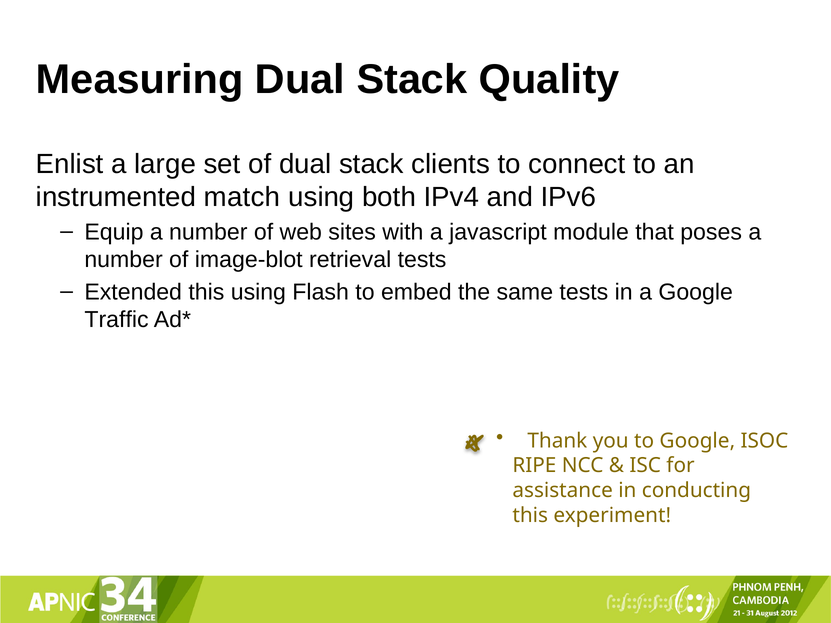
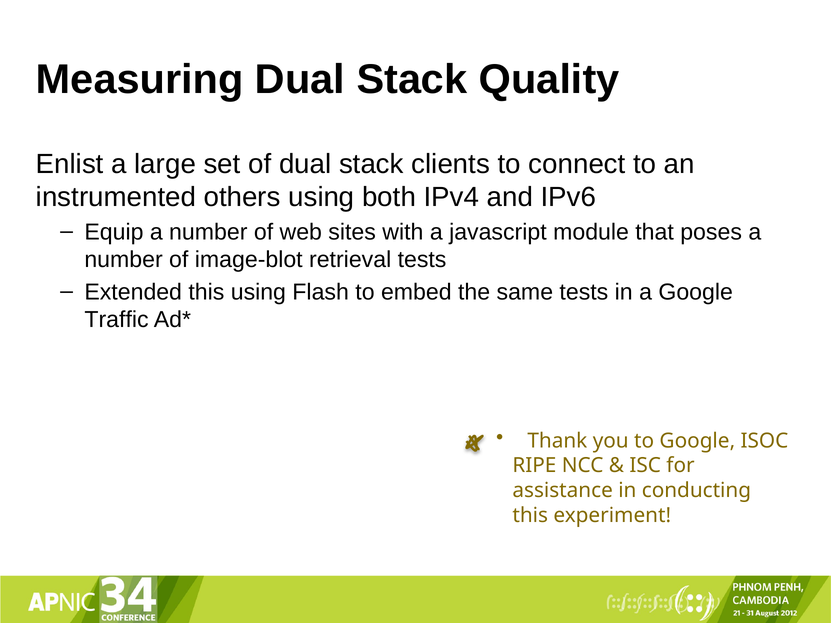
match: match -> others
